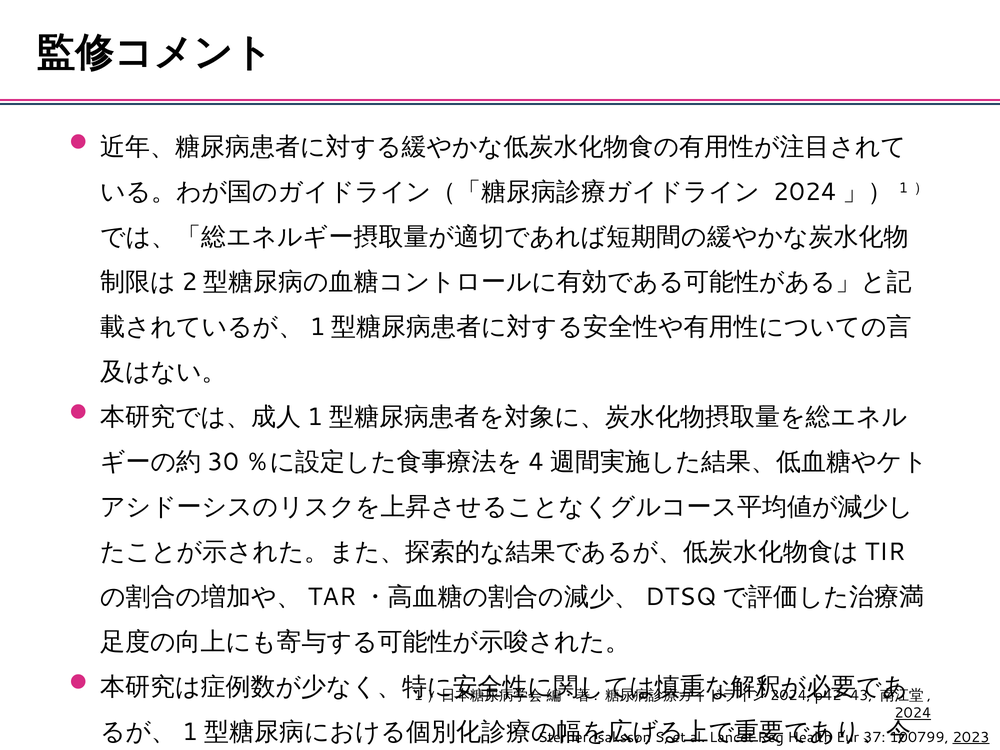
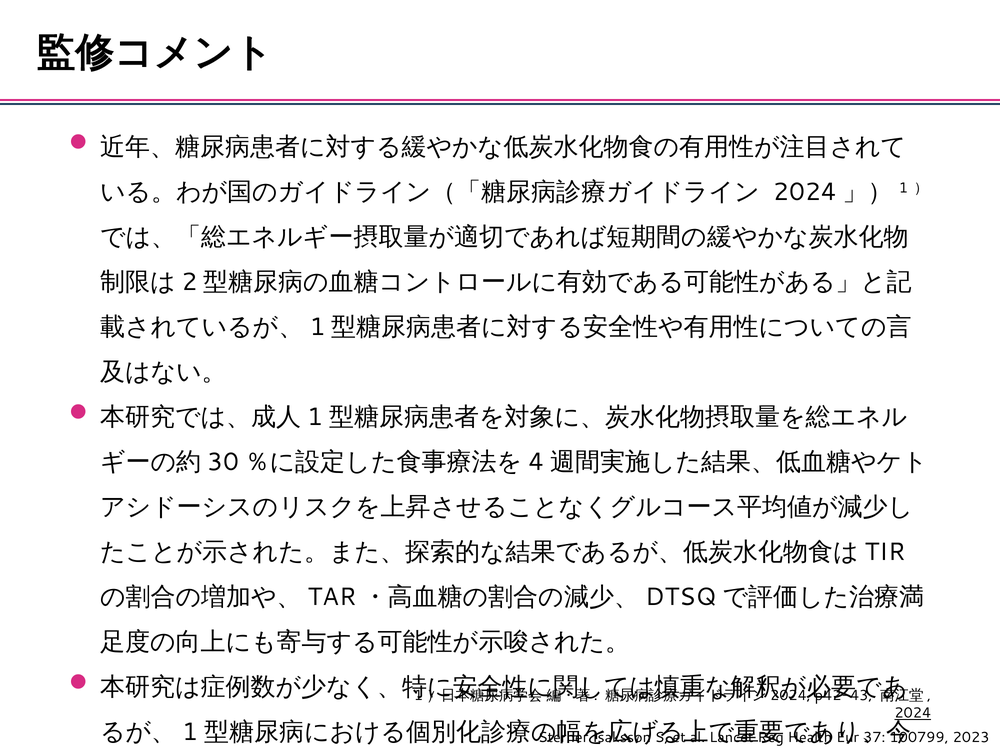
2023 underline: present -> none
